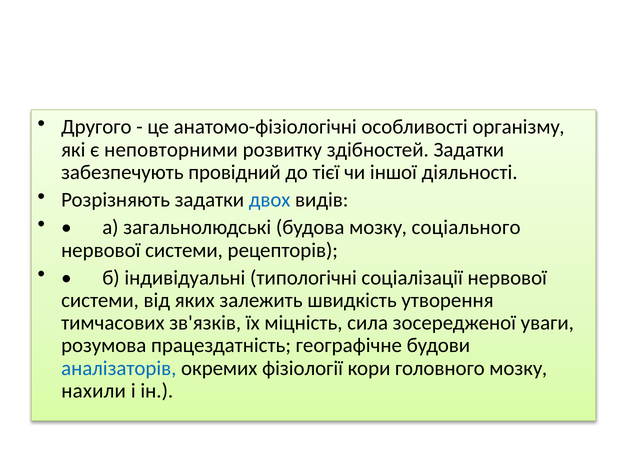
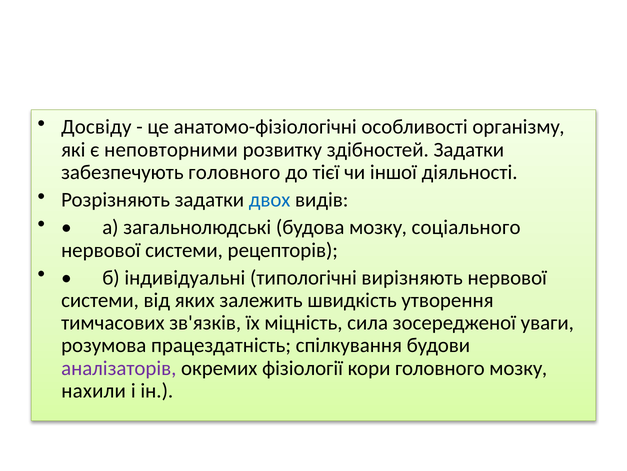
Другого: Другого -> Досвіду
забезпечують провідний: провідний -> головного
соціалізації: соціалізації -> вирізняють
географічне: географічне -> спілкування
аналізаторів colour: blue -> purple
